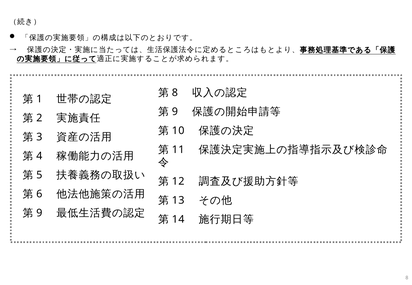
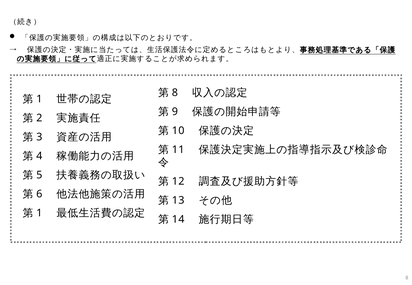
9 at (39, 213): 9 -> 1
